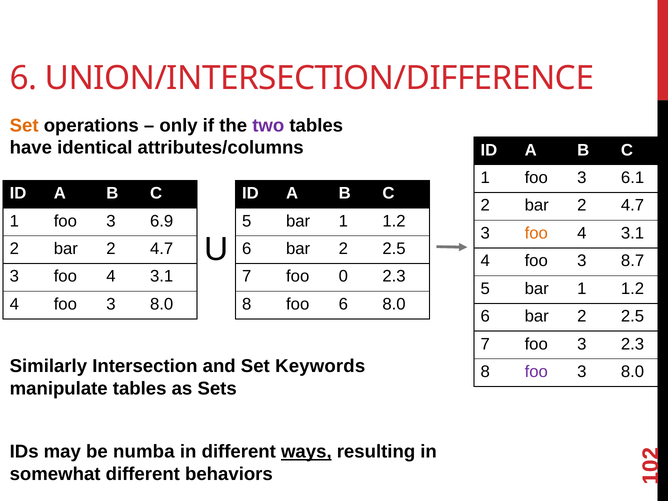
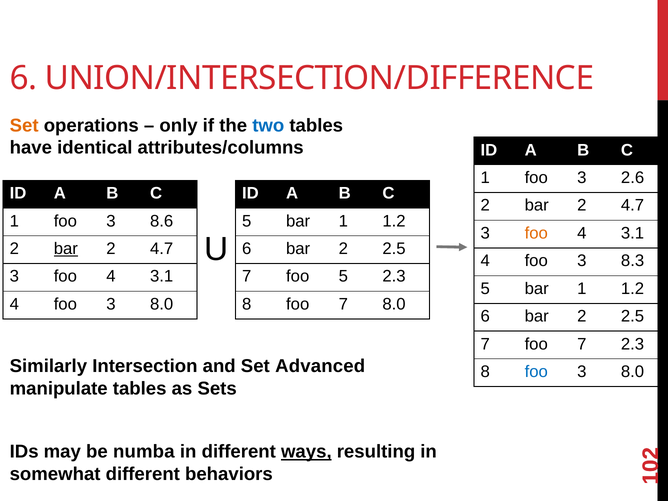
two colour: purple -> blue
6.1: 6.1 -> 2.6
6.9: 6.9 -> 8.6
bar at (66, 249) underline: none -> present
8.7: 8.7 -> 8.3
foo 0: 0 -> 5
8 foo 6: 6 -> 7
7 foo 3: 3 -> 7
Keywords: Keywords -> Advanced
foo at (536, 372) colour: purple -> blue
